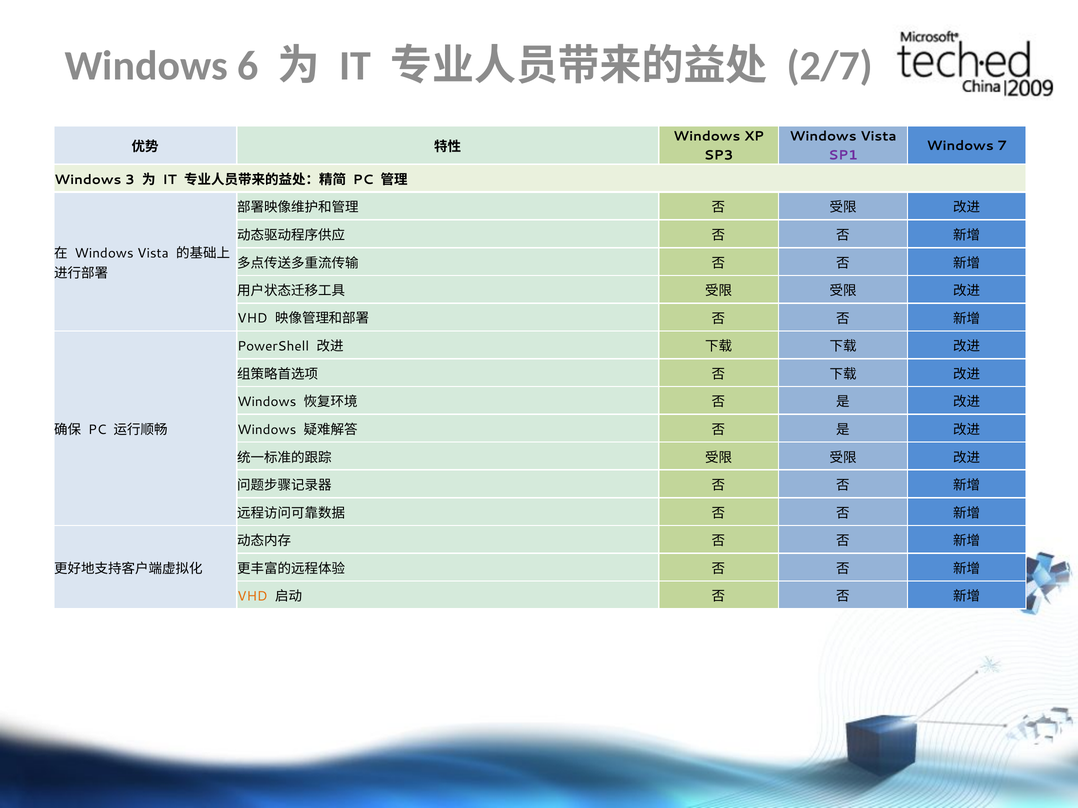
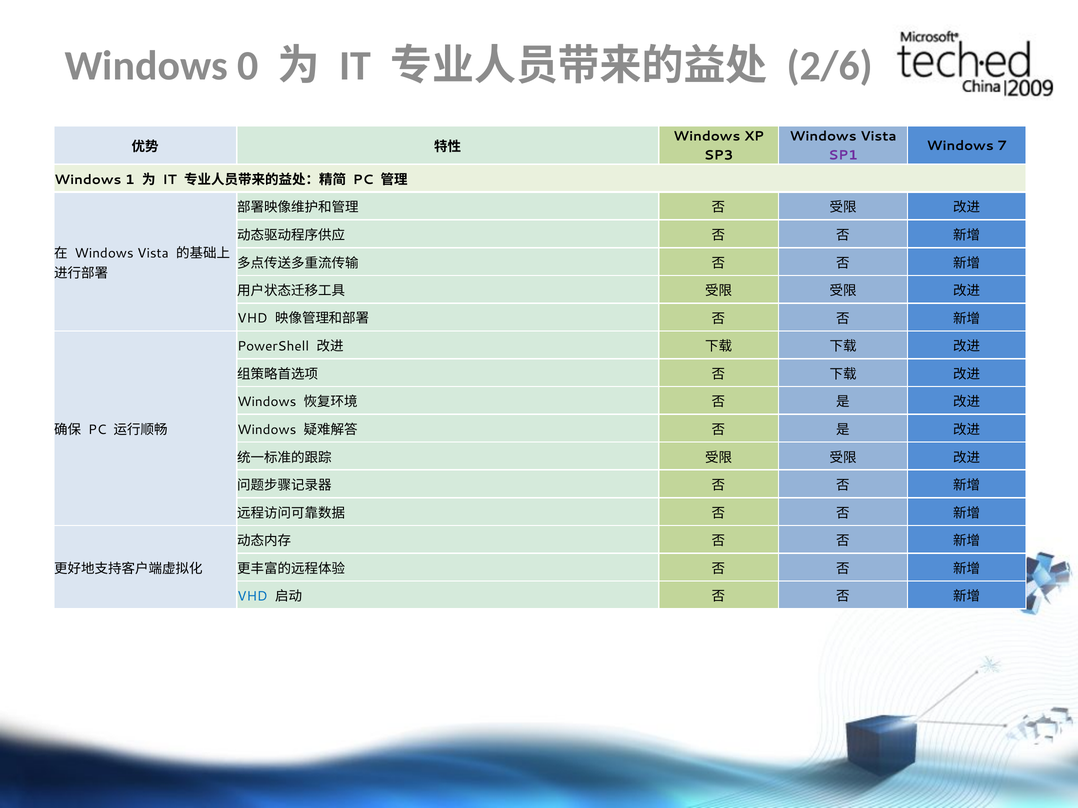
6: 6 -> 0
2/7: 2/7 -> 2/6
3: 3 -> 1
VHD at (252, 597) colour: orange -> blue
